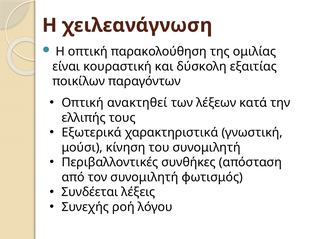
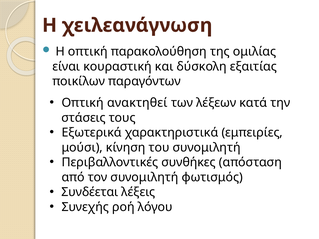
ελλιπής: ελλιπής -> στάσεις
γνωστική: γνωστική -> εμπειρίες
